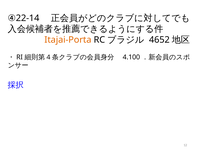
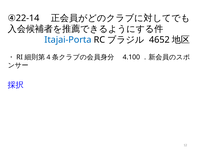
Itajai-Porta colour: orange -> blue
